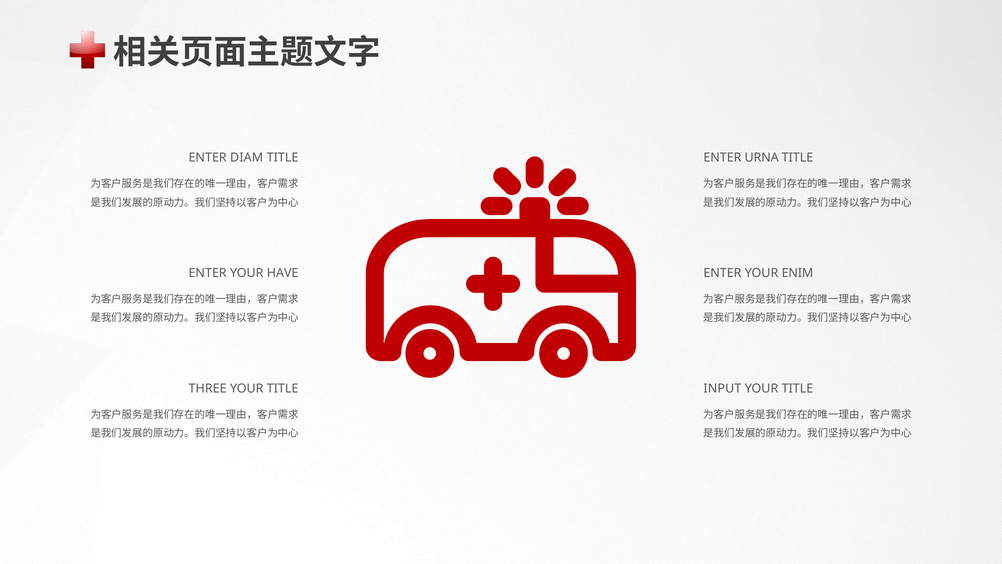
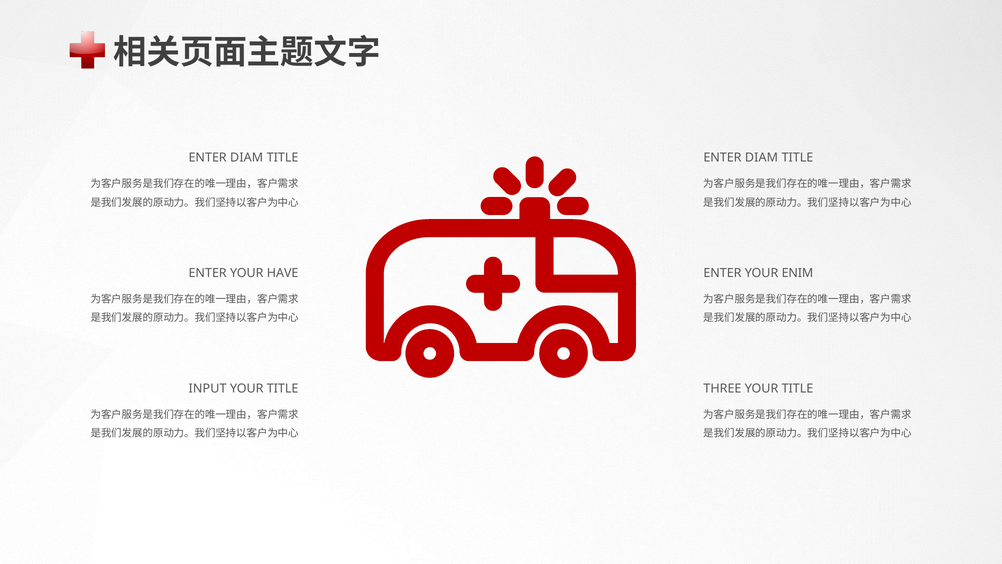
URNA at (762, 157): URNA -> DIAM
THREE: THREE -> INPUT
INPUT: INPUT -> THREE
